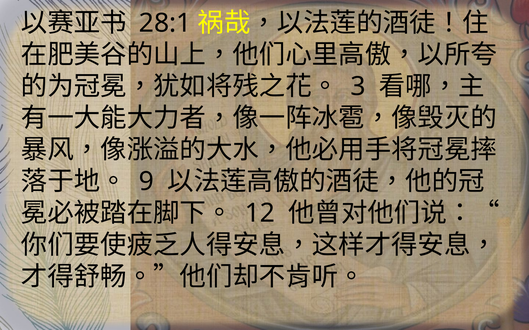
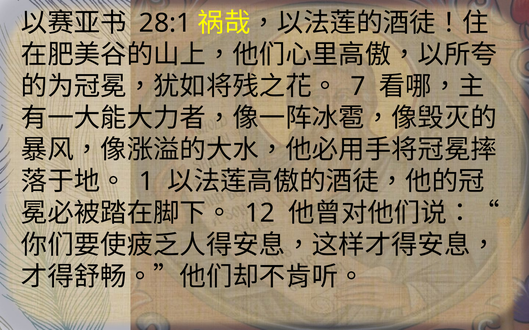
3: 3 -> 7
9: 9 -> 1
